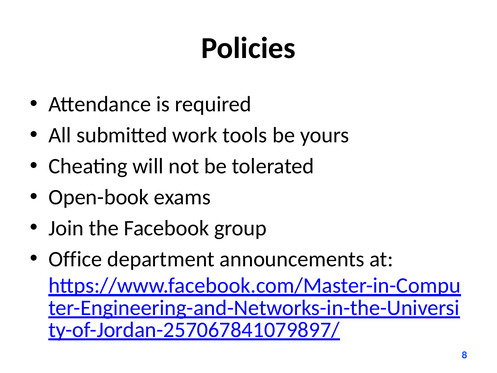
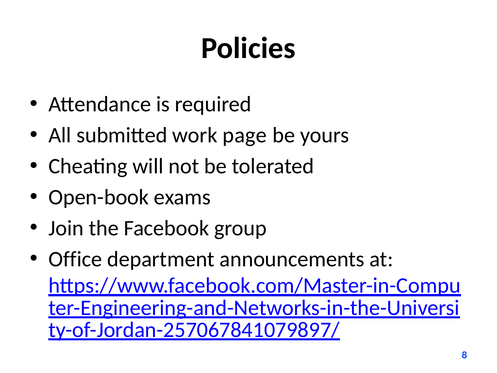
tools: tools -> page
